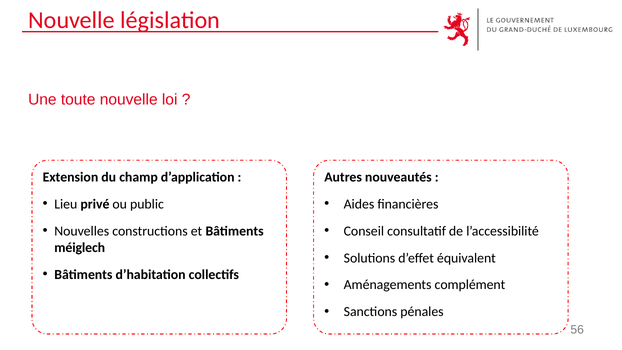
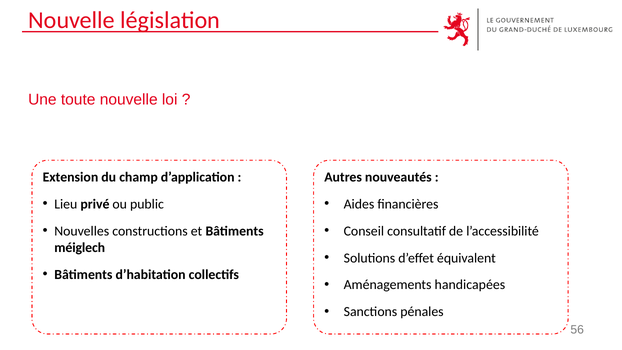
complément: complément -> handicapées
